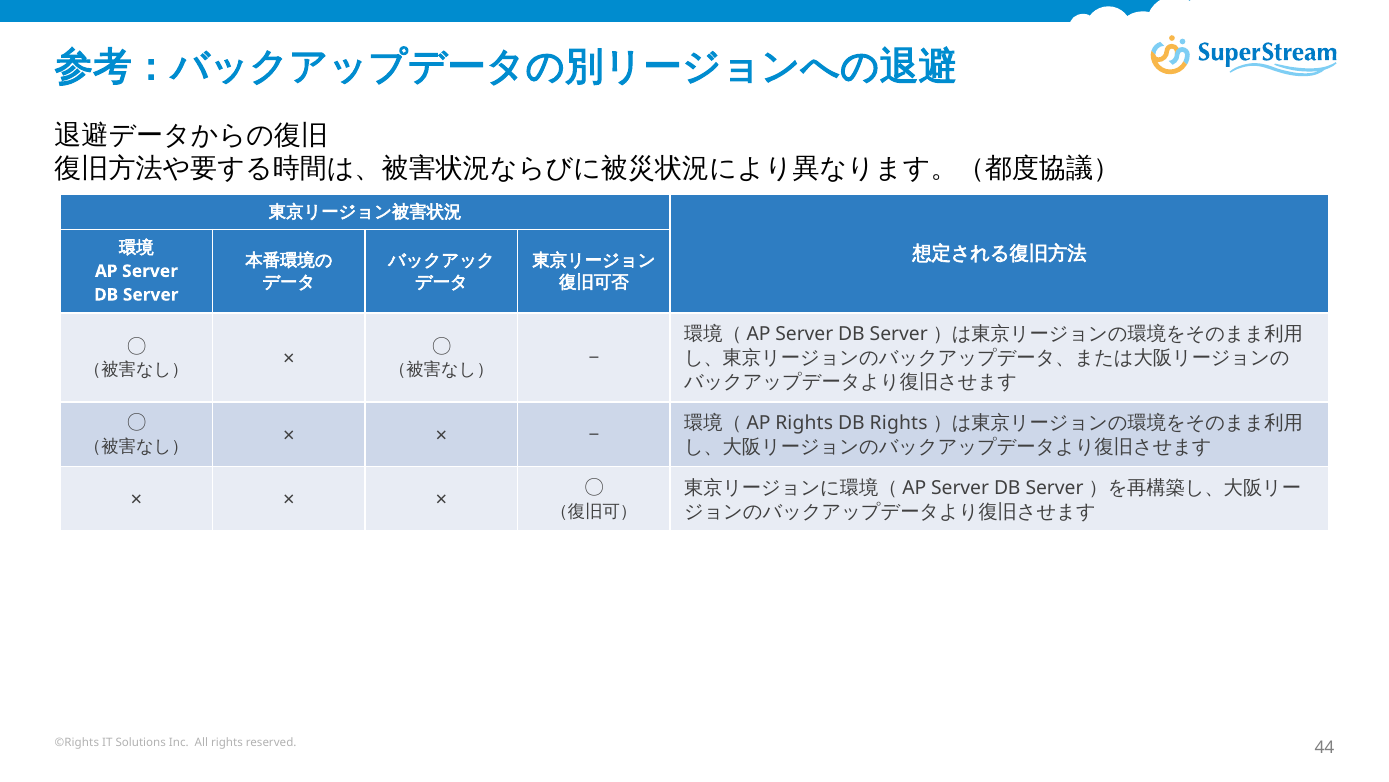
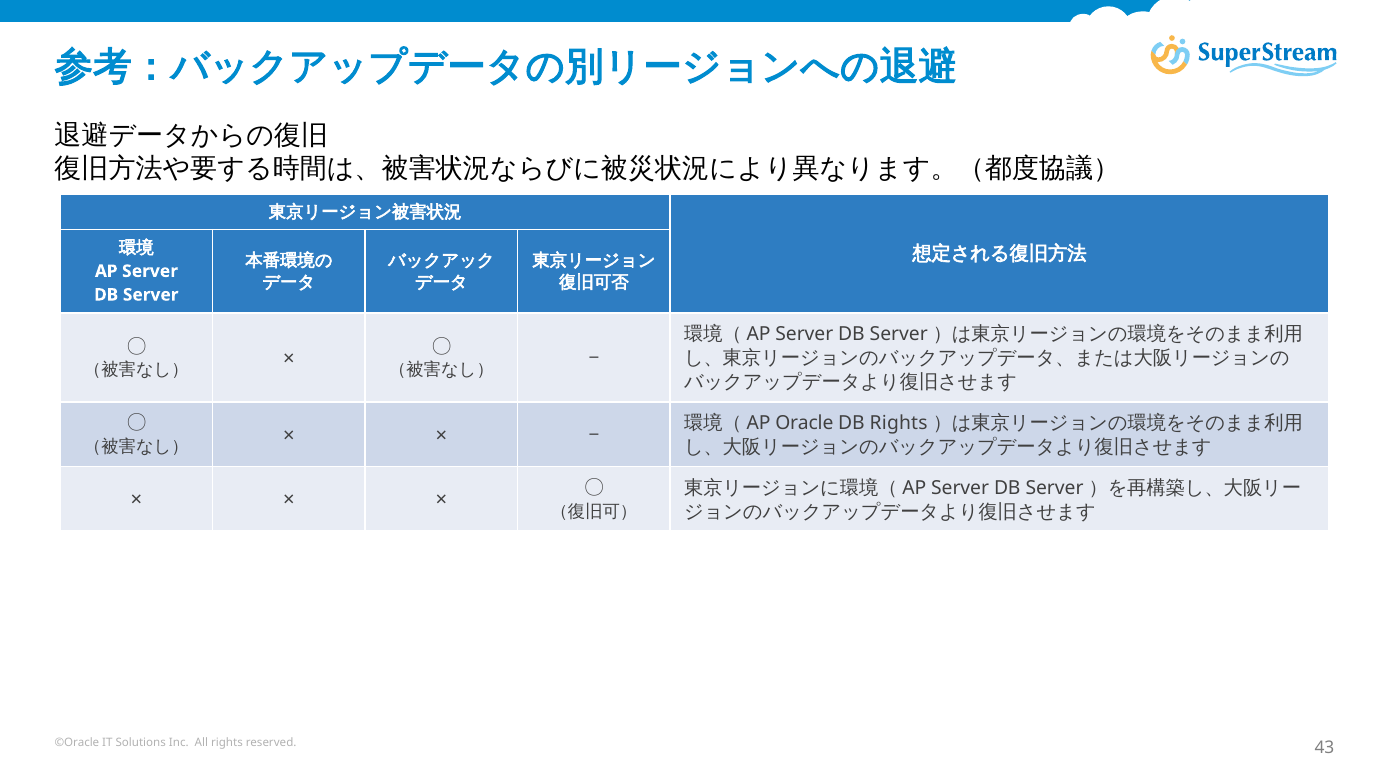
Rights at (804, 423): Rights -> Oracle
©Rights: ©Rights -> ©Oracle
44: 44 -> 43
